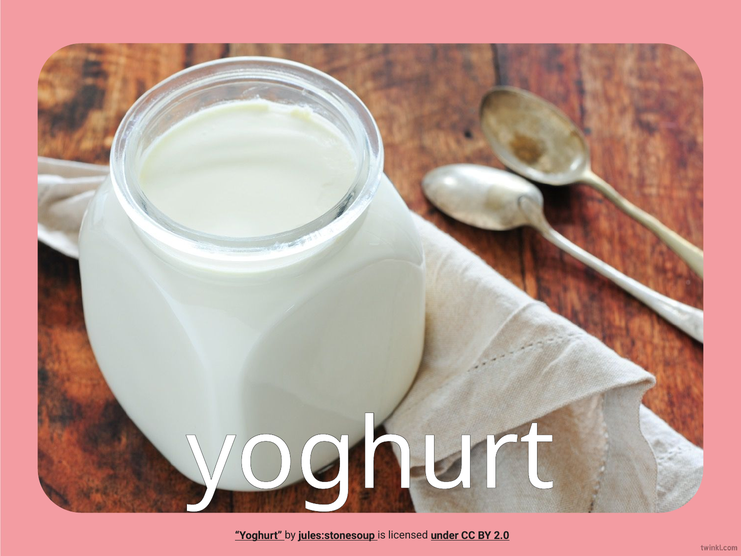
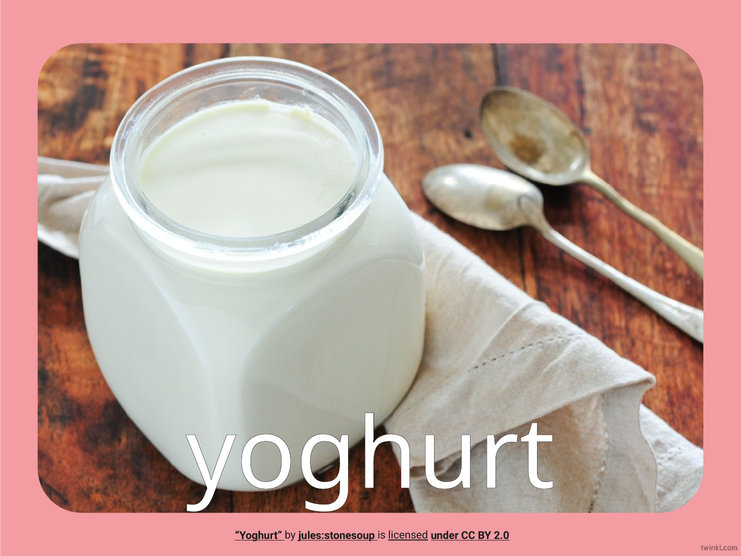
licensed underline: none -> present
